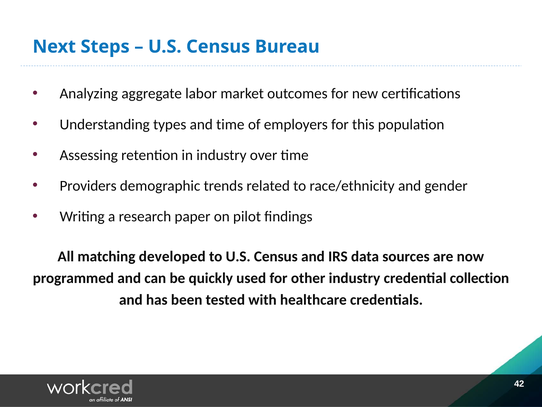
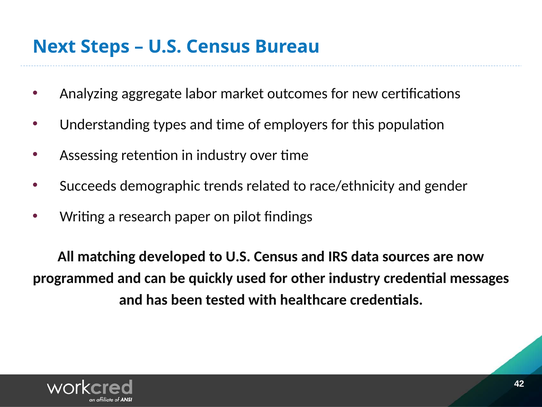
Providers: Providers -> Succeeds
collection: collection -> messages
